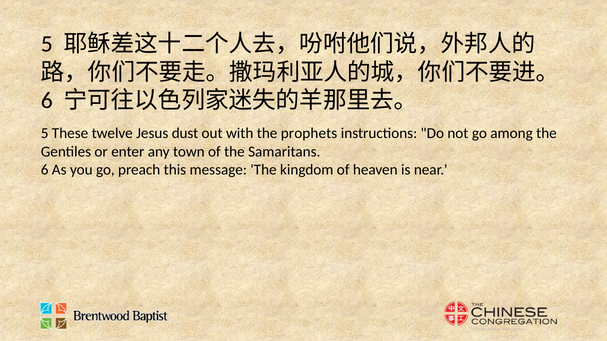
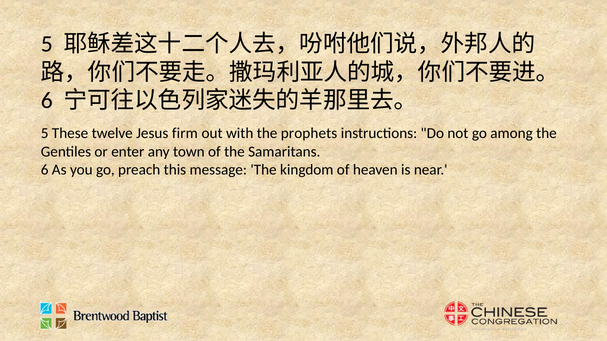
dust: dust -> firm
